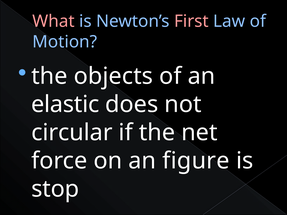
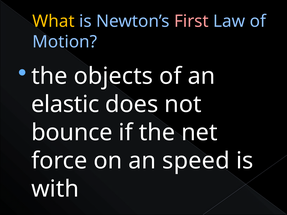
What colour: pink -> yellow
circular: circular -> bounce
figure: figure -> speed
stop: stop -> with
